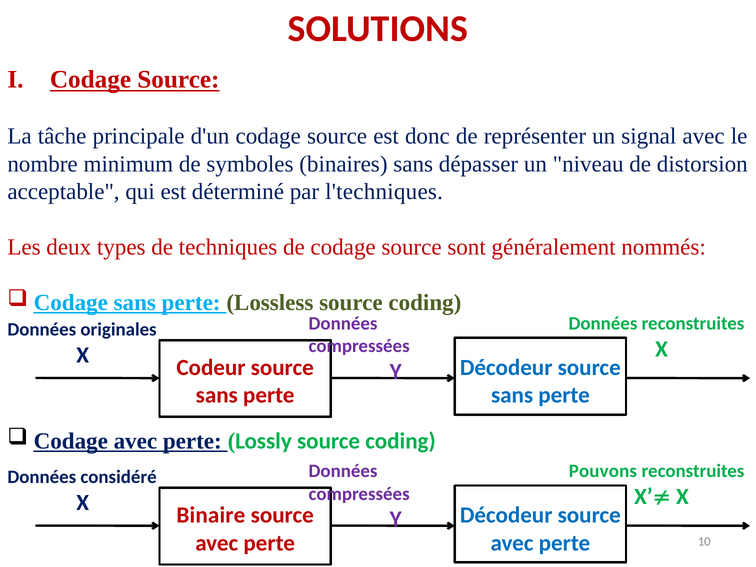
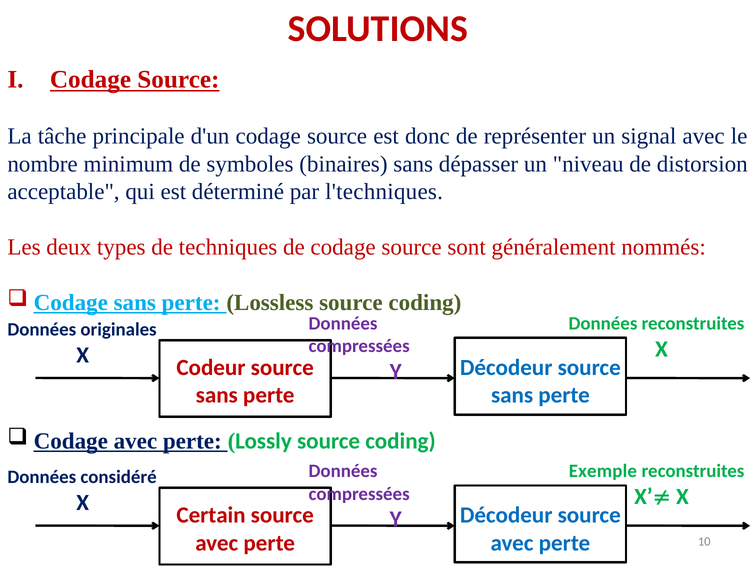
Pouvons: Pouvons -> Exemple
Binaire: Binaire -> Certain
